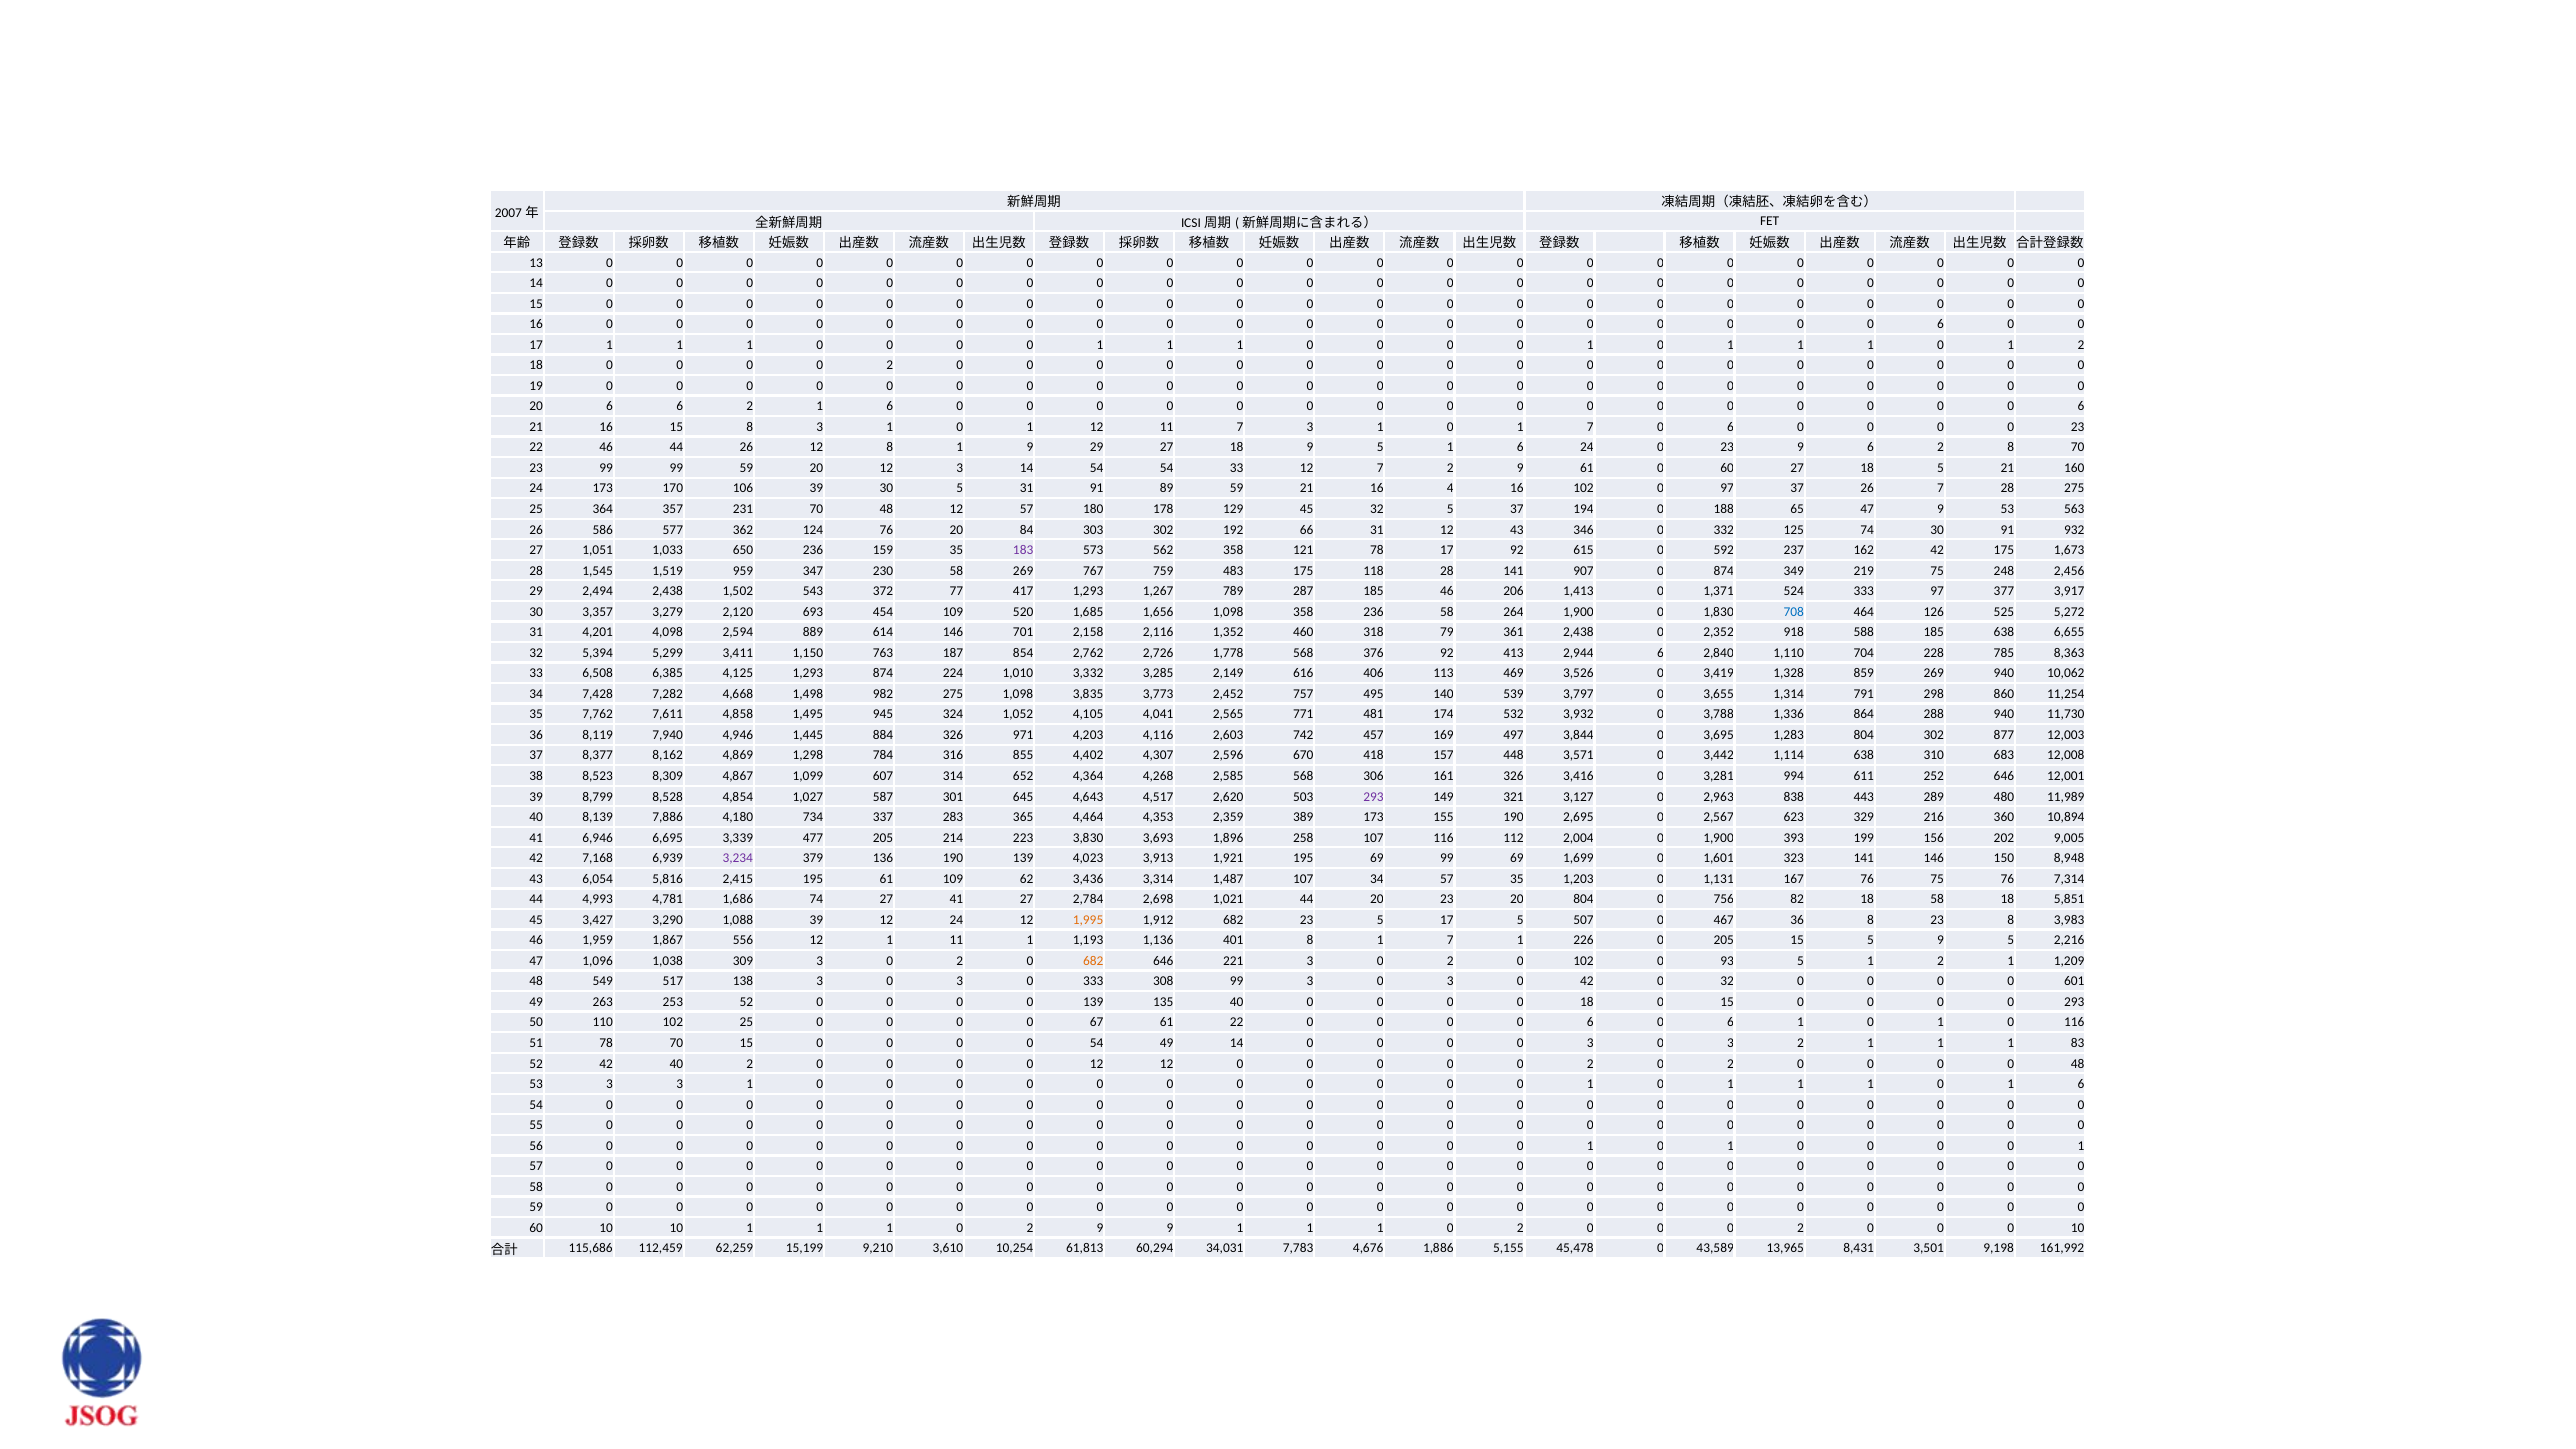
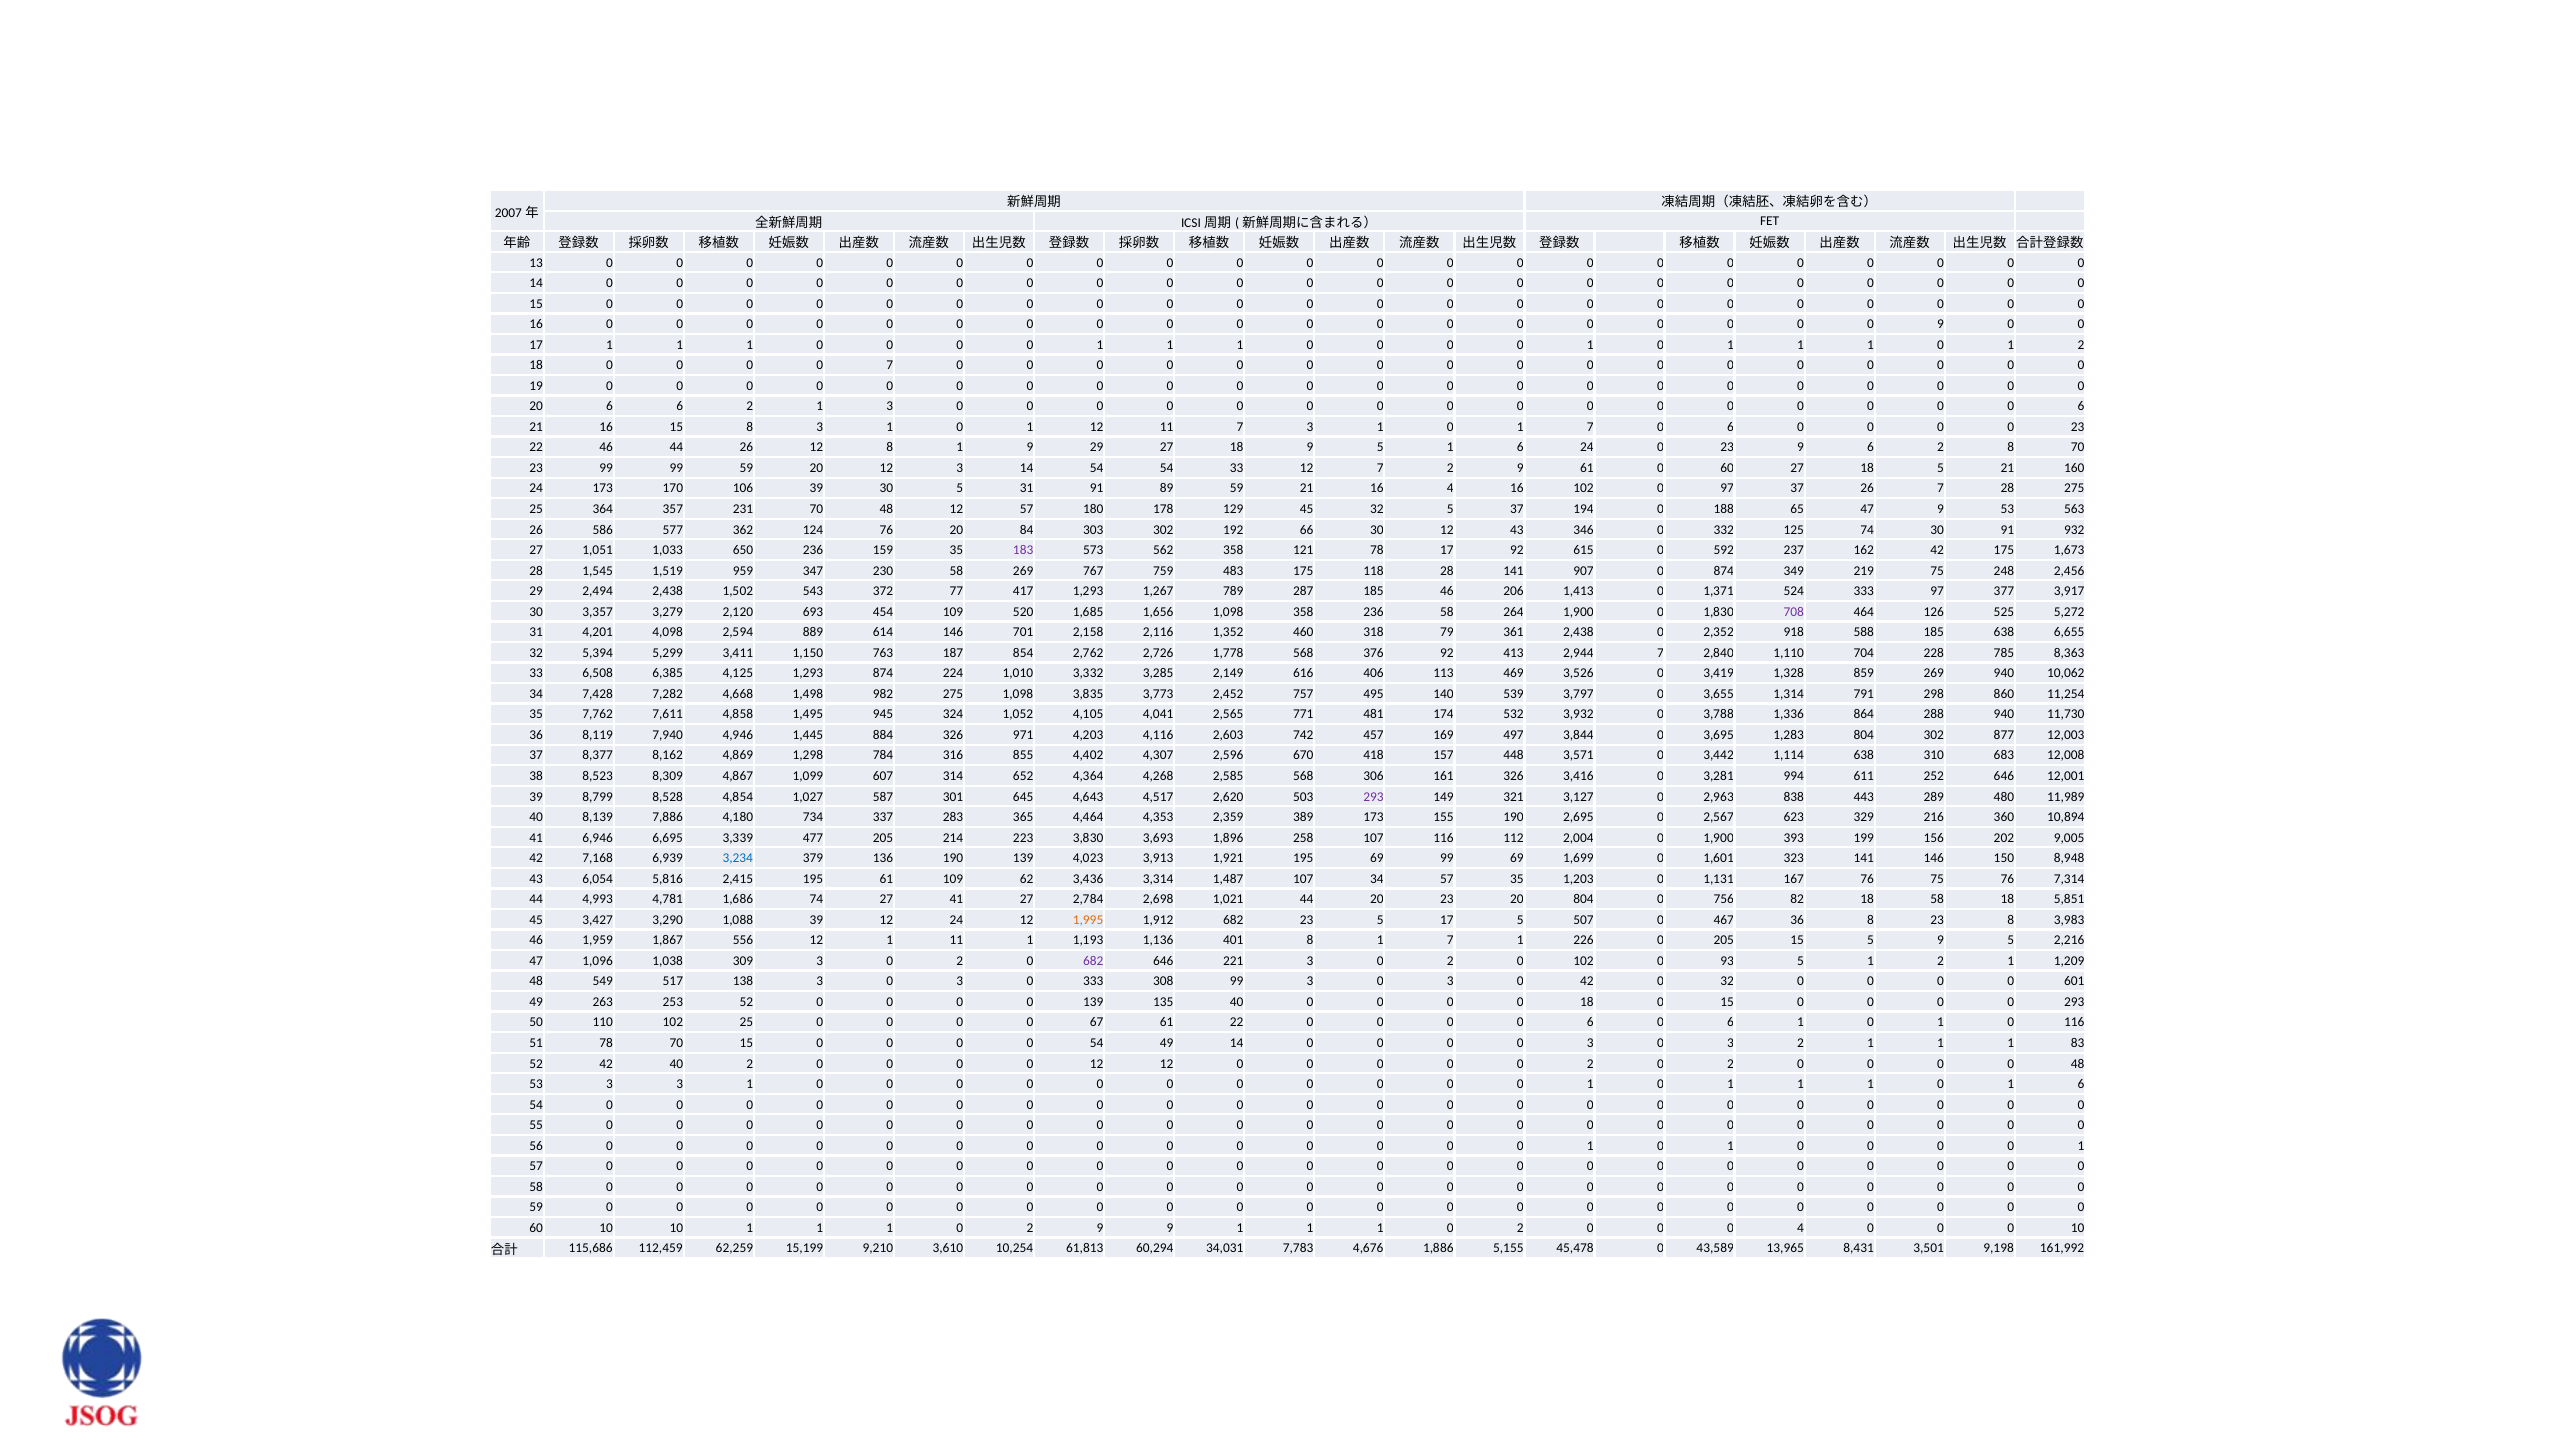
6 at (1941, 324): 6 -> 9
2 at (890, 365): 2 -> 7
2 1 6: 6 -> 3
66 31: 31 -> 30
708 colour: blue -> purple
2,944 6: 6 -> 7
3,234 colour: purple -> blue
682 at (1093, 961) colour: orange -> purple
2 at (1801, 1228): 2 -> 4
